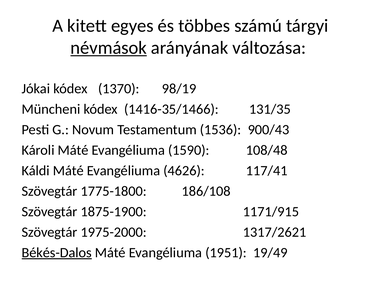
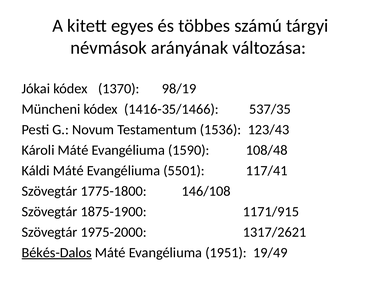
névmások underline: present -> none
131/35: 131/35 -> 537/35
900/43: 900/43 -> 123/43
4626: 4626 -> 5501
186/108: 186/108 -> 146/108
